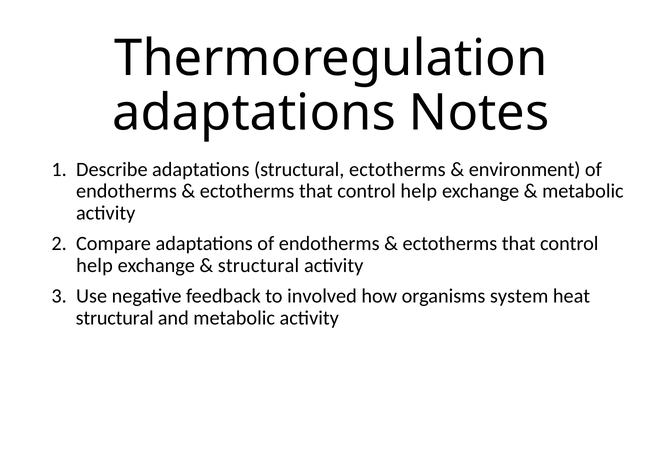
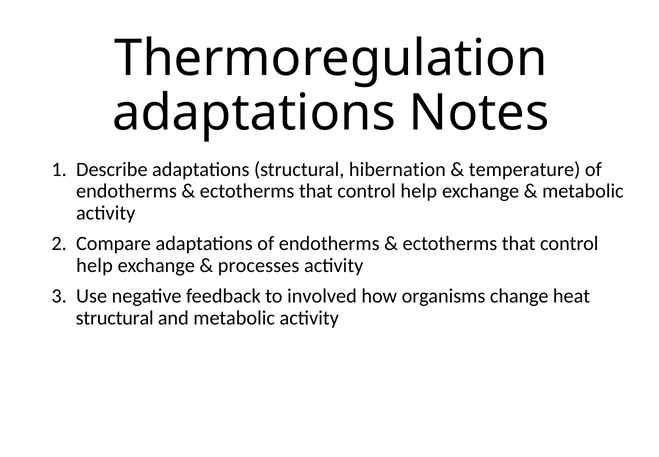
structural ectotherms: ectotherms -> hibernation
environment: environment -> temperature
structural at (259, 265): structural -> processes
system: system -> change
